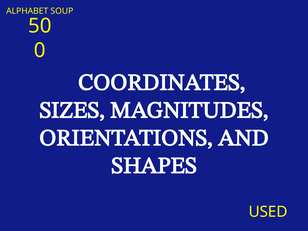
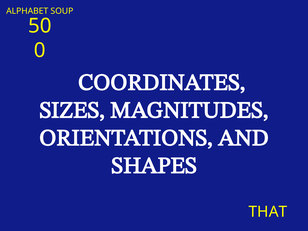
USED: USED -> THAT
